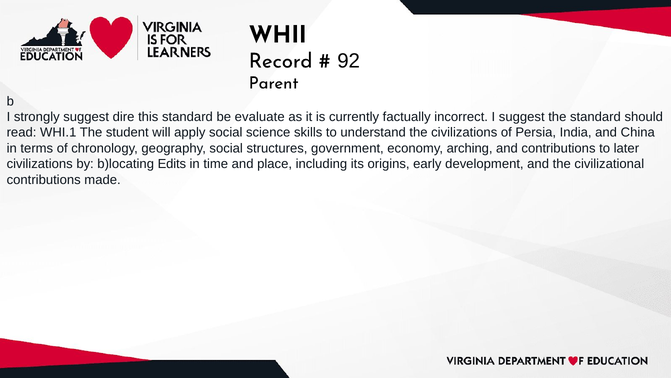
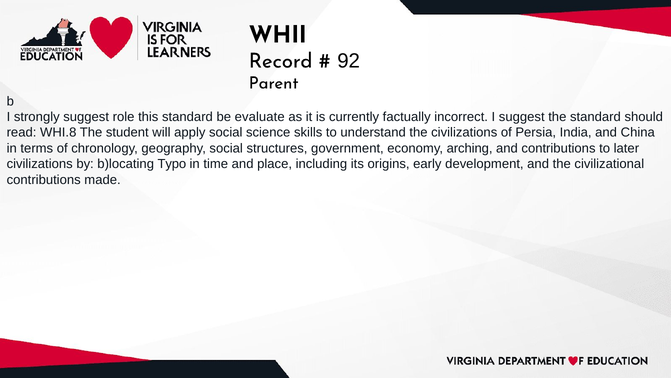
dire: dire -> role
WHI.1: WHI.1 -> WHI.8
Edits: Edits -> Typo
